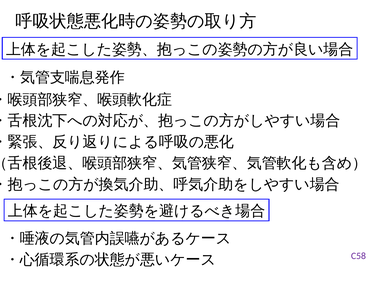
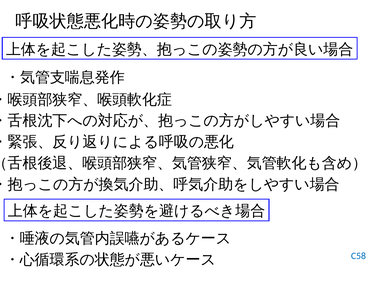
C58 colour: purple -> blue
